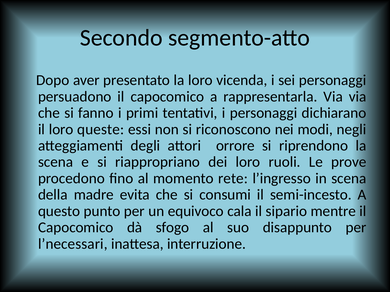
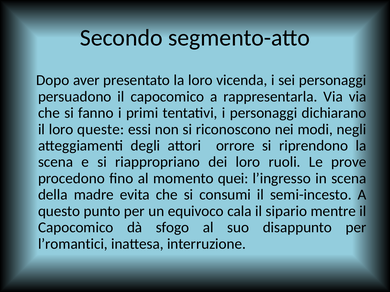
rete: rete -> quei
l’necessari: l’necessari -> l’romantici
